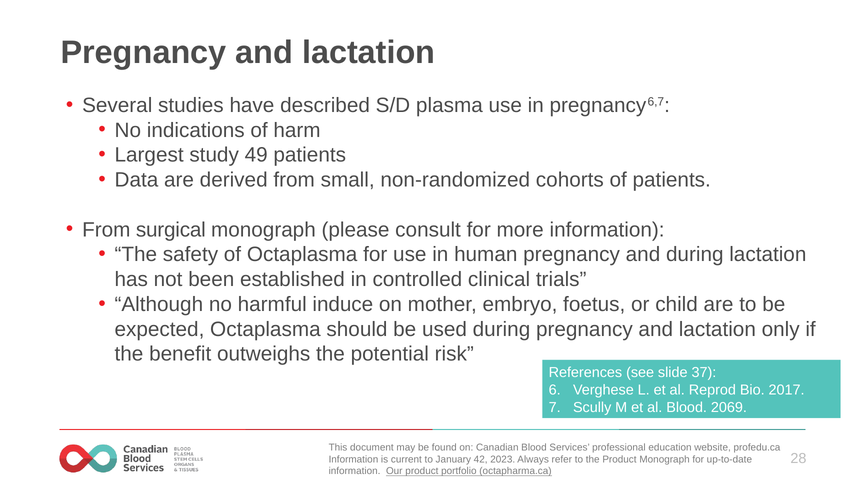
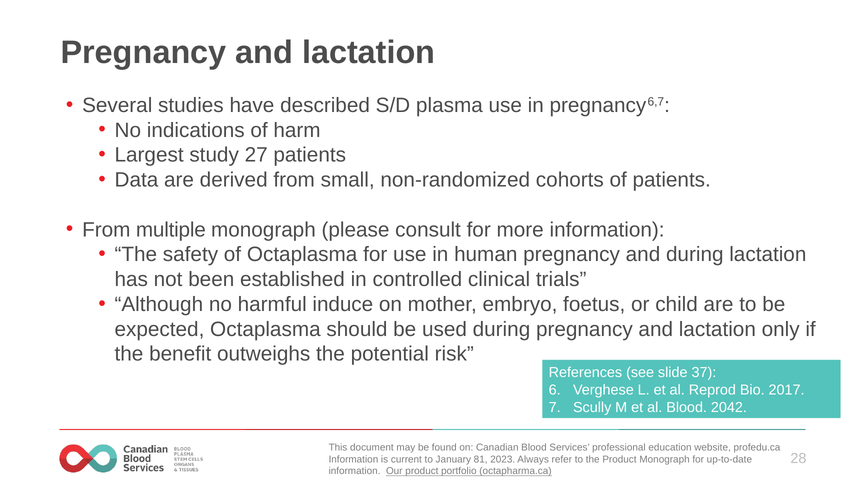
49: 49 -> 27
surgical: surgical -> multiple
2069: 2069 -> 2042
42: 42 -> 81
